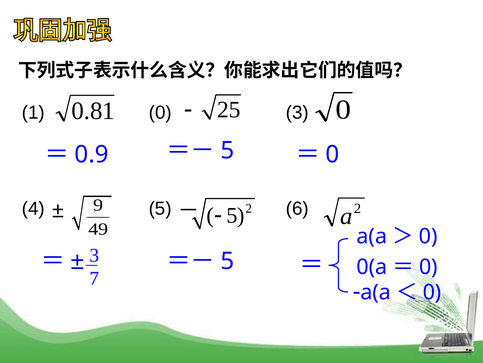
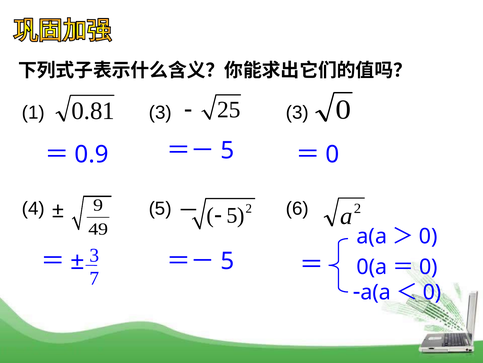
1 0: 0 -> 3
